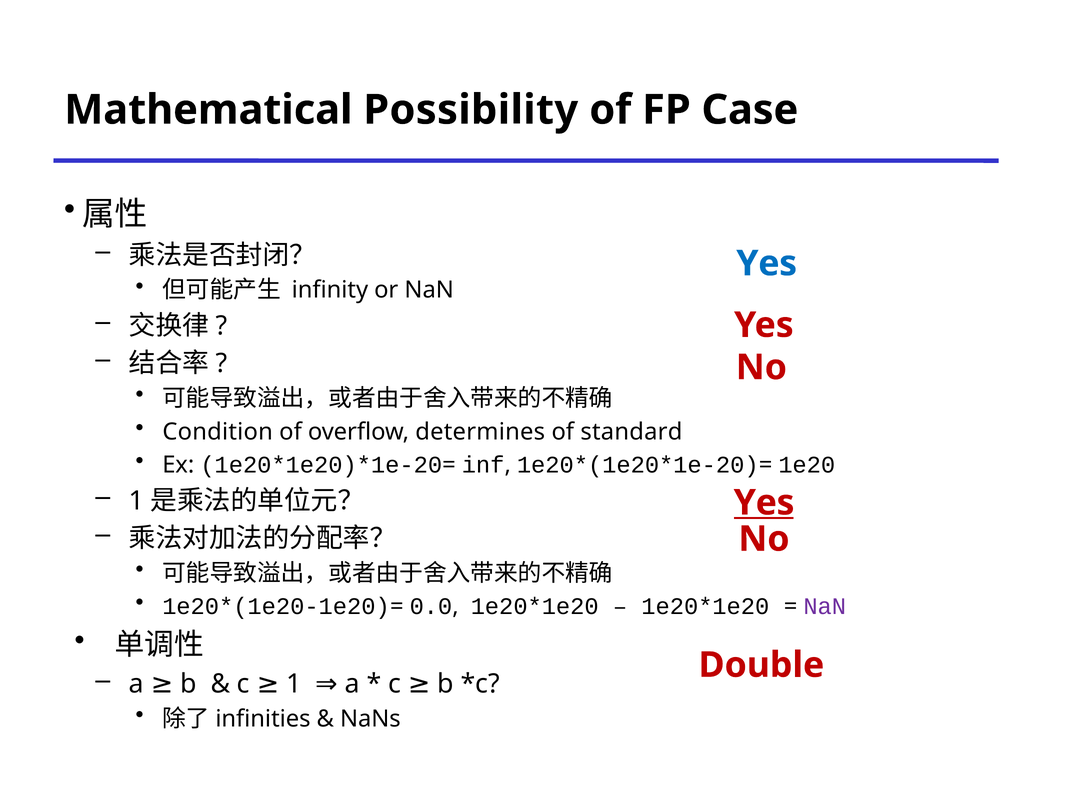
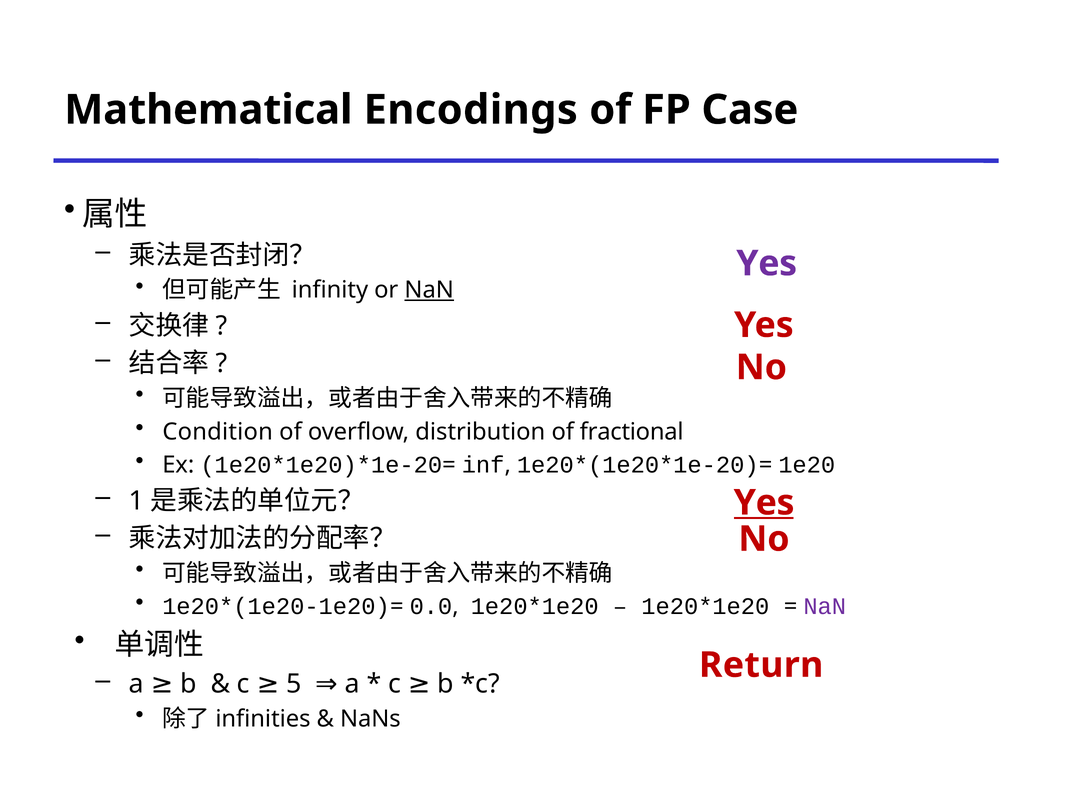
Possibility: Possibility -> Encodings
Yes at (767, 263) colour: blue -> purple
NaN at (429, 290) underline: none -> present
determines: determines -> distribution
standard: standard -> fractional
Double: Double -> Return
1: 1 -> 5
